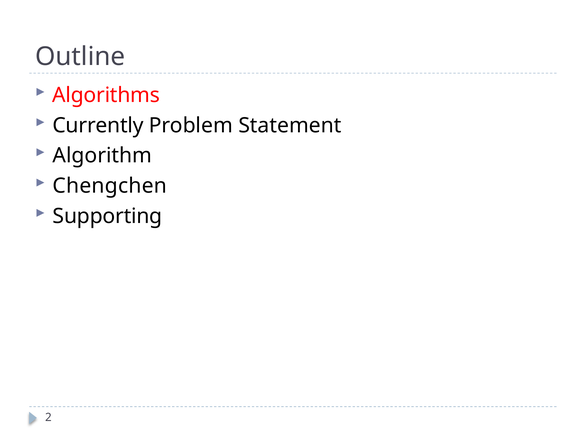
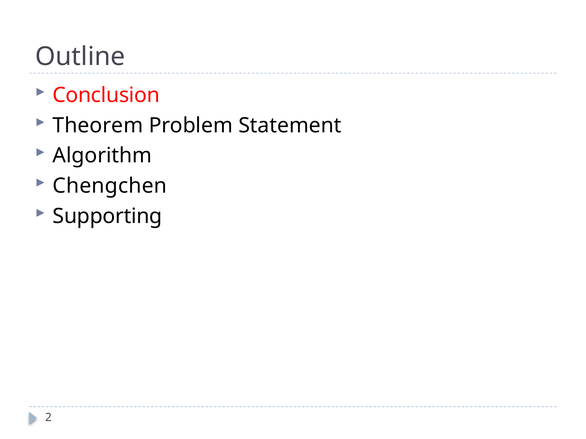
Algorithms: Algorithms -> Conclusion
Currently: Currently -> Theorem
